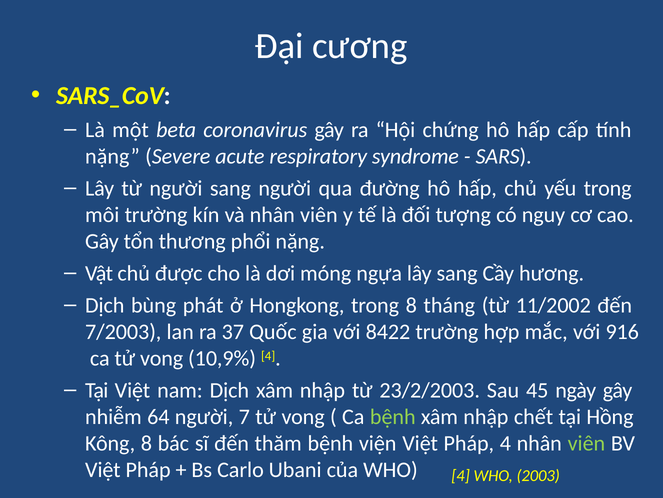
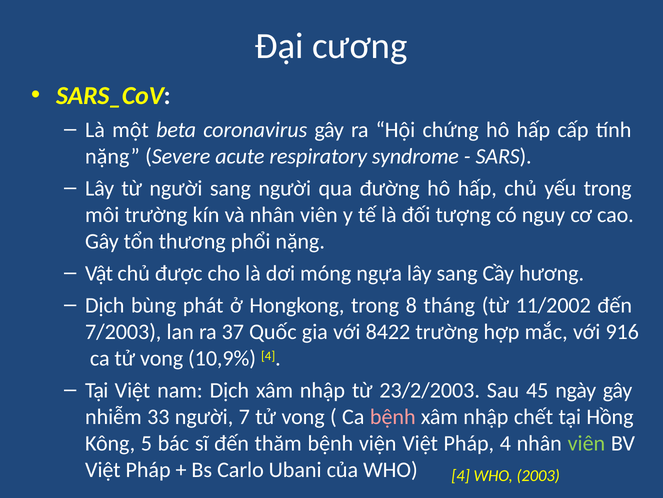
64: 64 -> 33
bệnh at (393, 416) colour: light green -> pink
Kông 8: 8 -> 5
